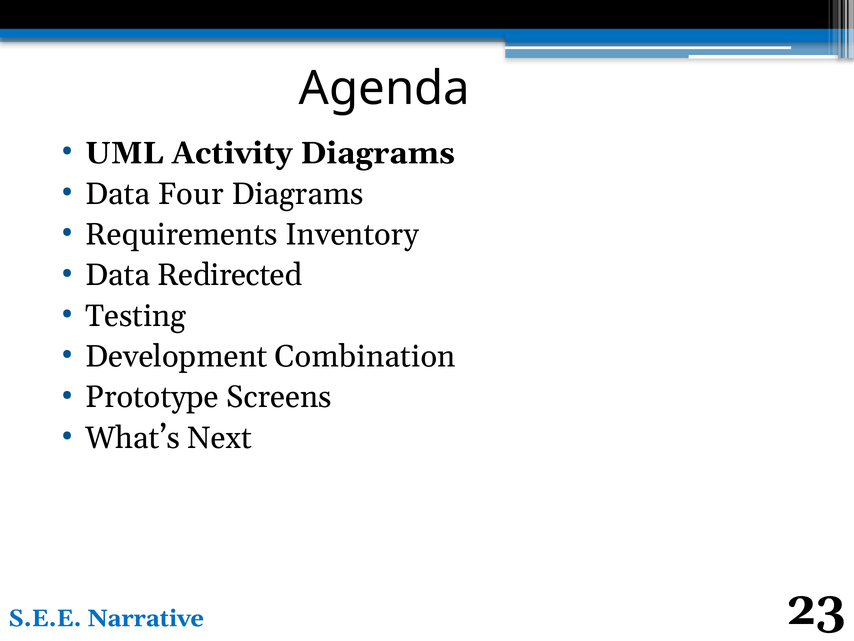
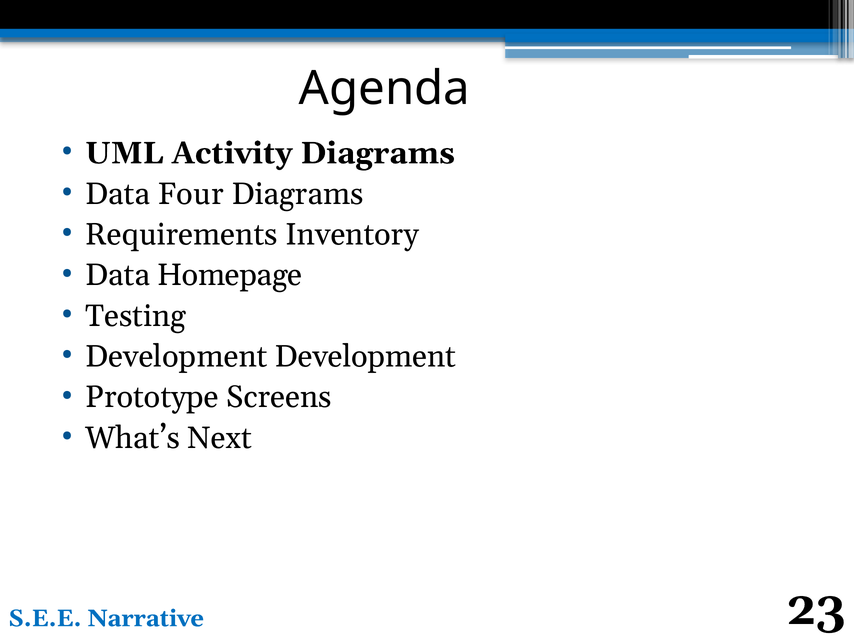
Redirected: Redirected -> Homepage
Development Combination: Combination -> Development
